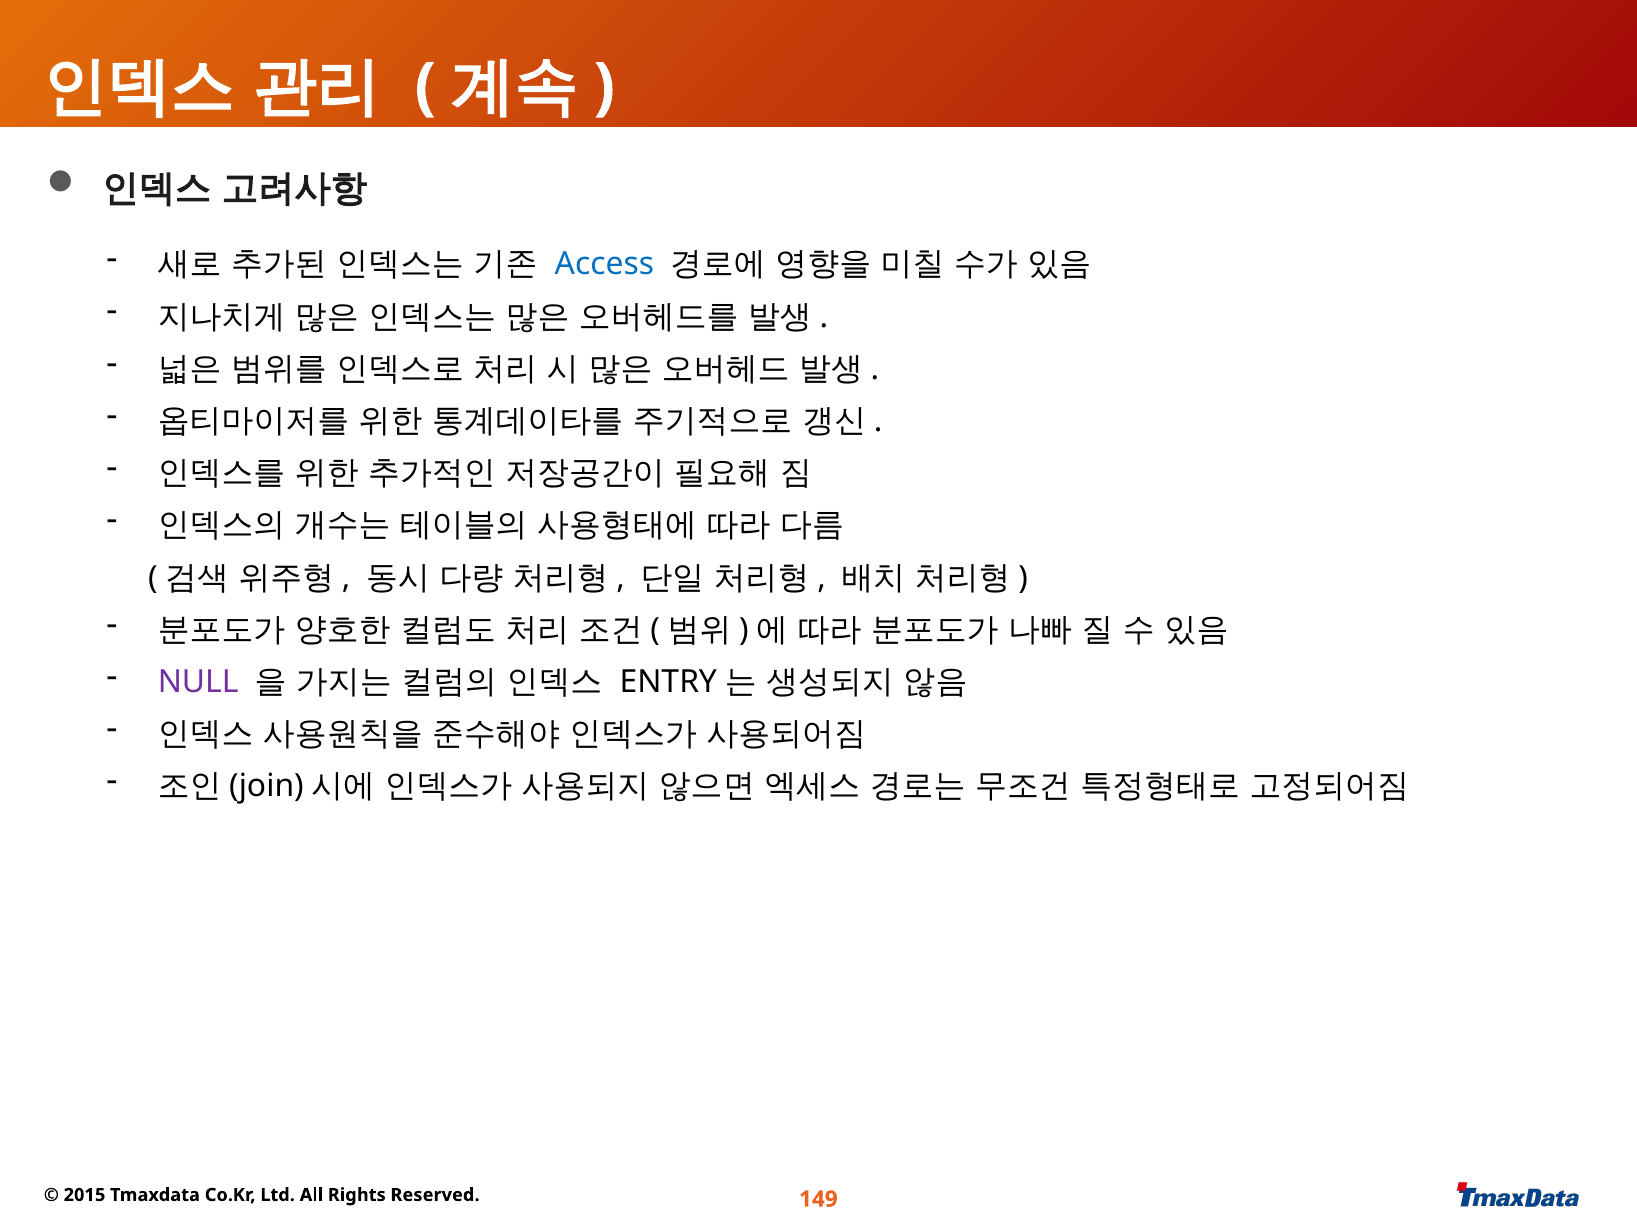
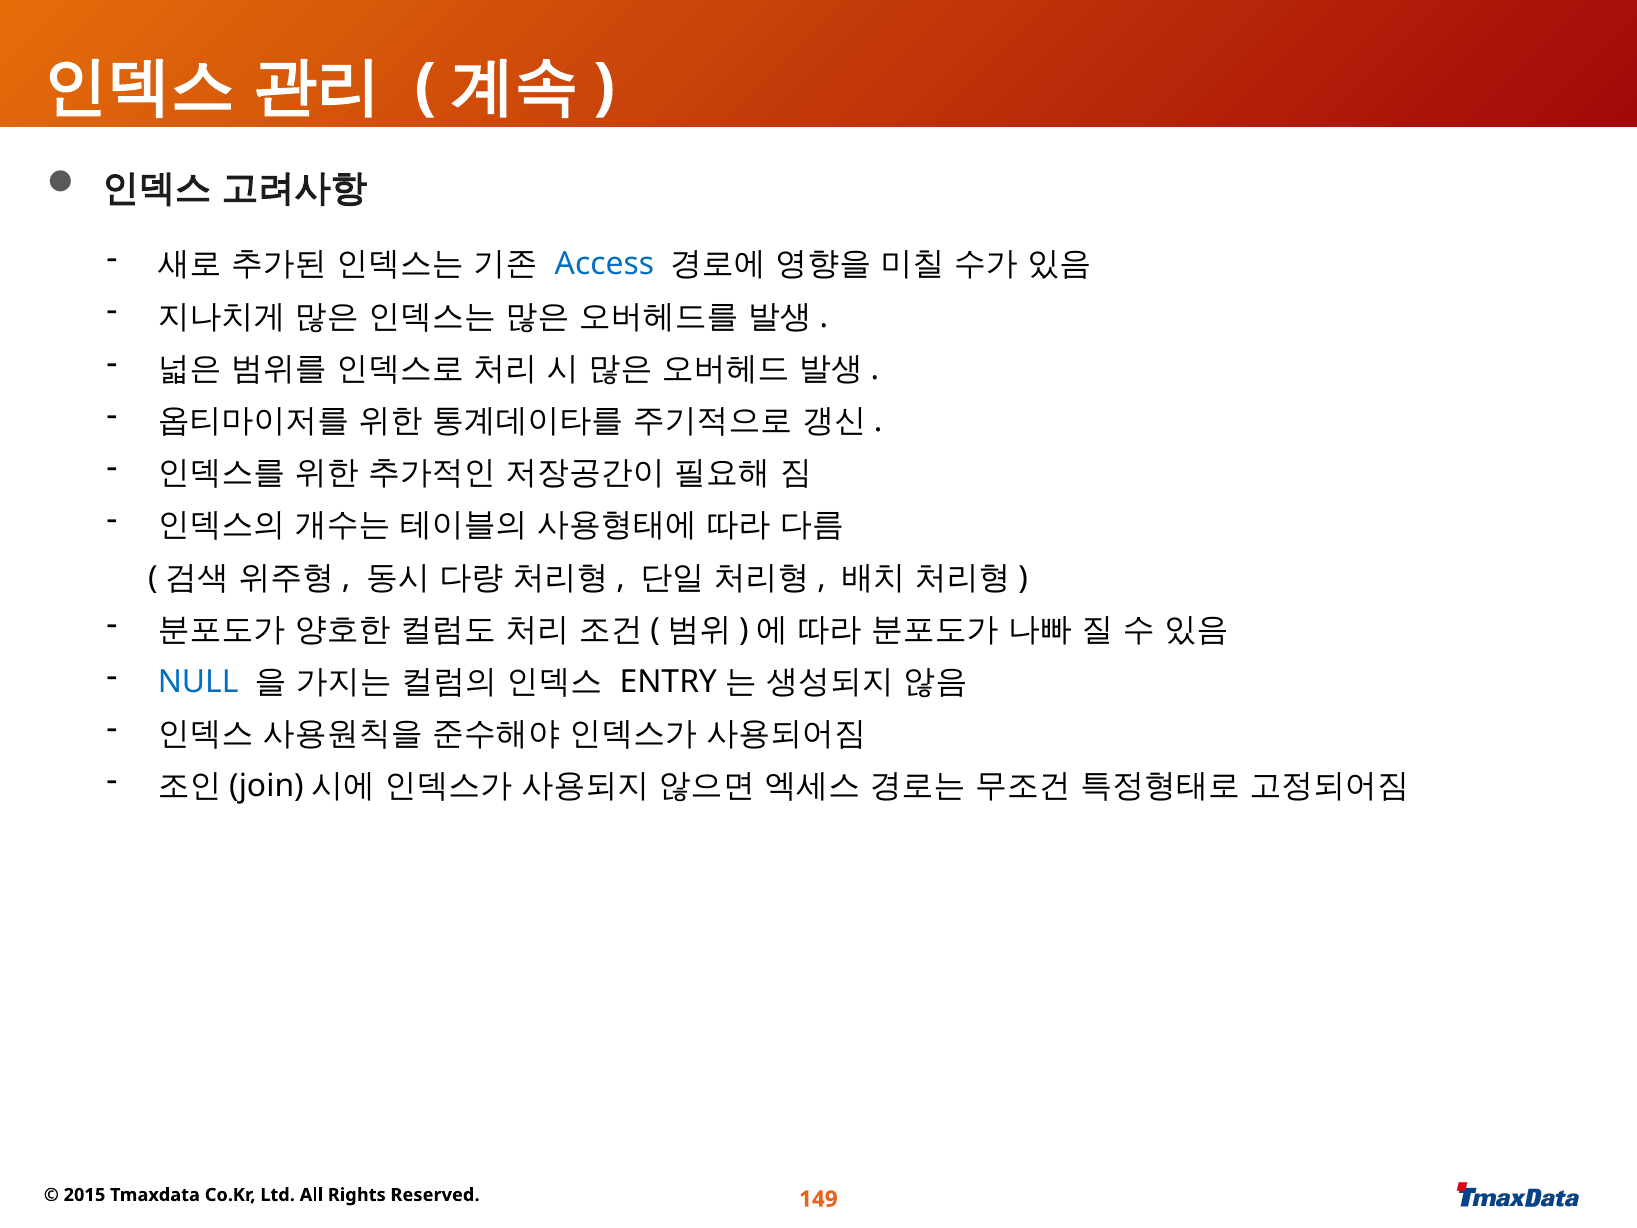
NULL colour: purple -> blue
